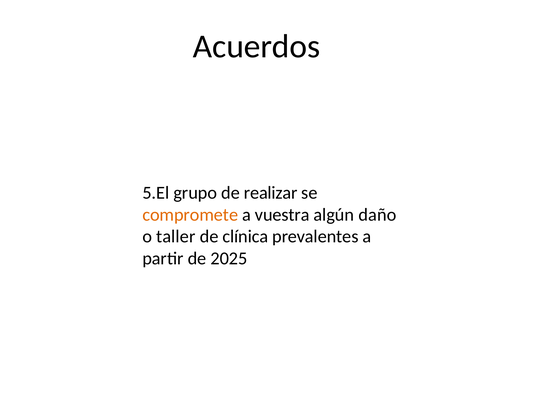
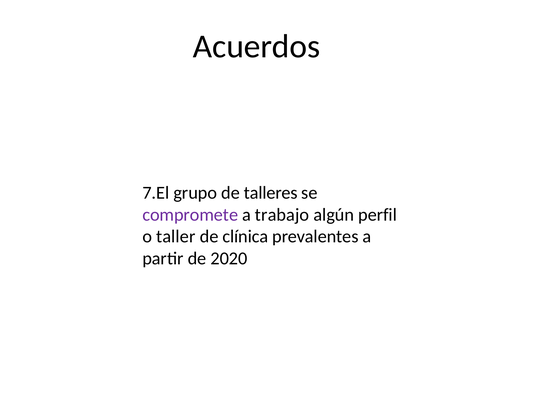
5.El: 5.El -> 7.El
realizar: realizar -> talleres
compromete colour: orange -> purple
vuestra: vuestra -> trabajo
daño: daño -> perfil
2025: 2025 -> 2020
